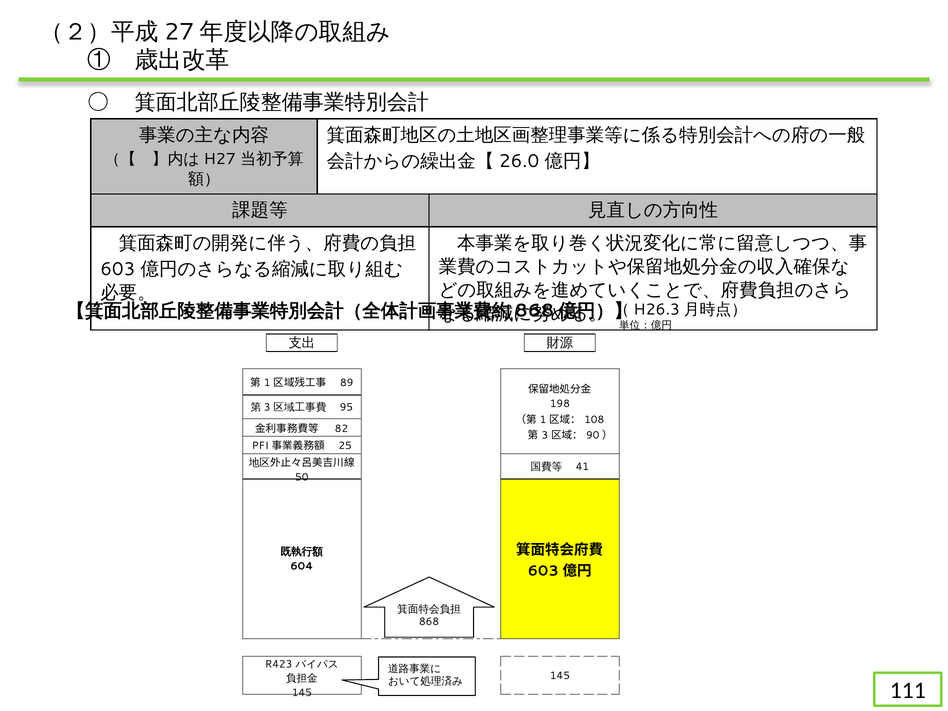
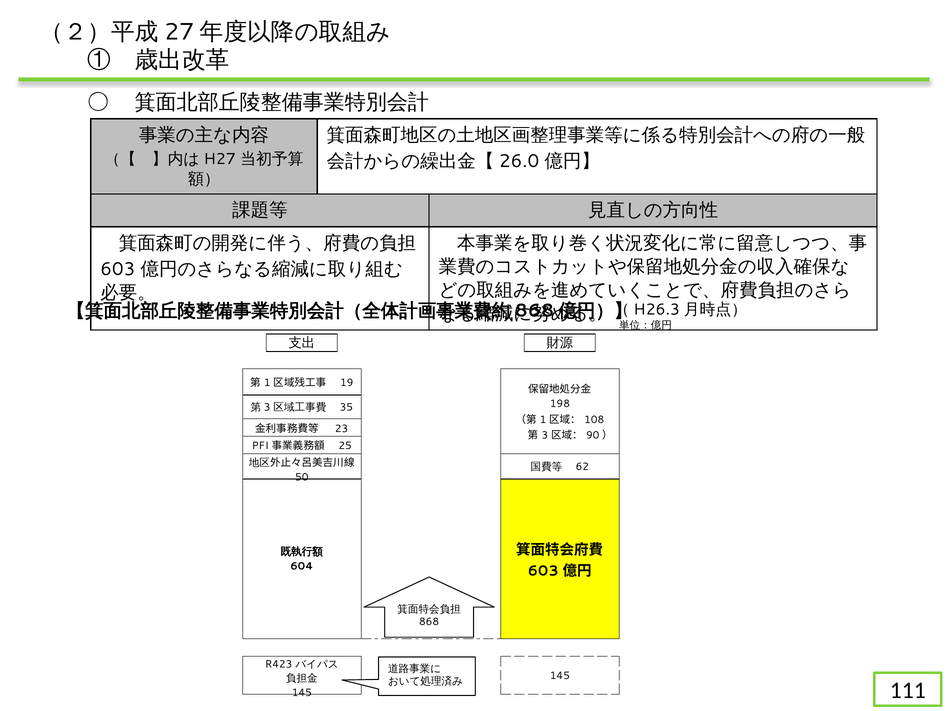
89: 89 -> 19
95: 95 -> 35
82: 82 -> 23
41: 41 -> 62
